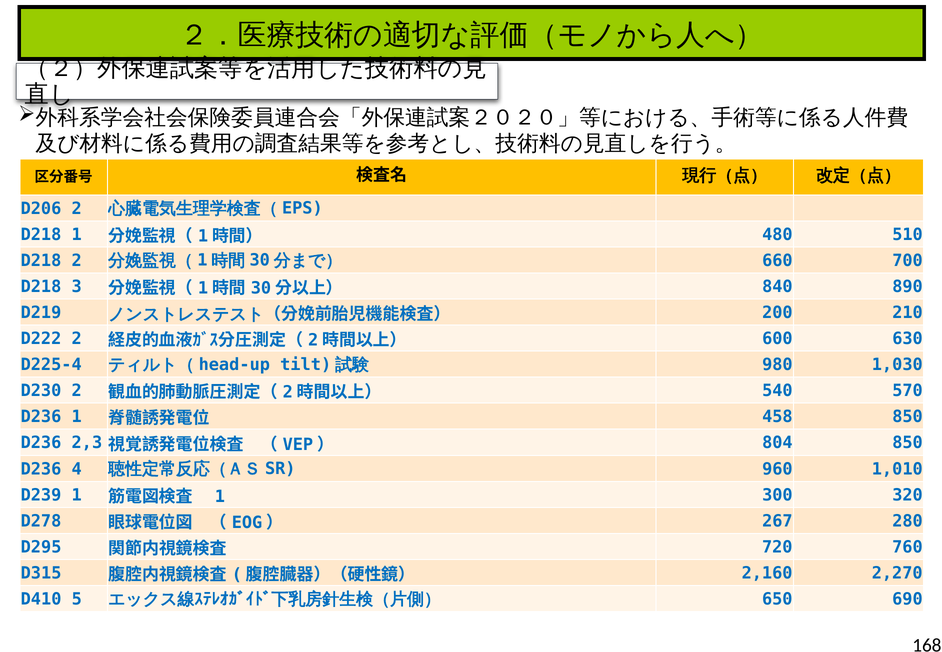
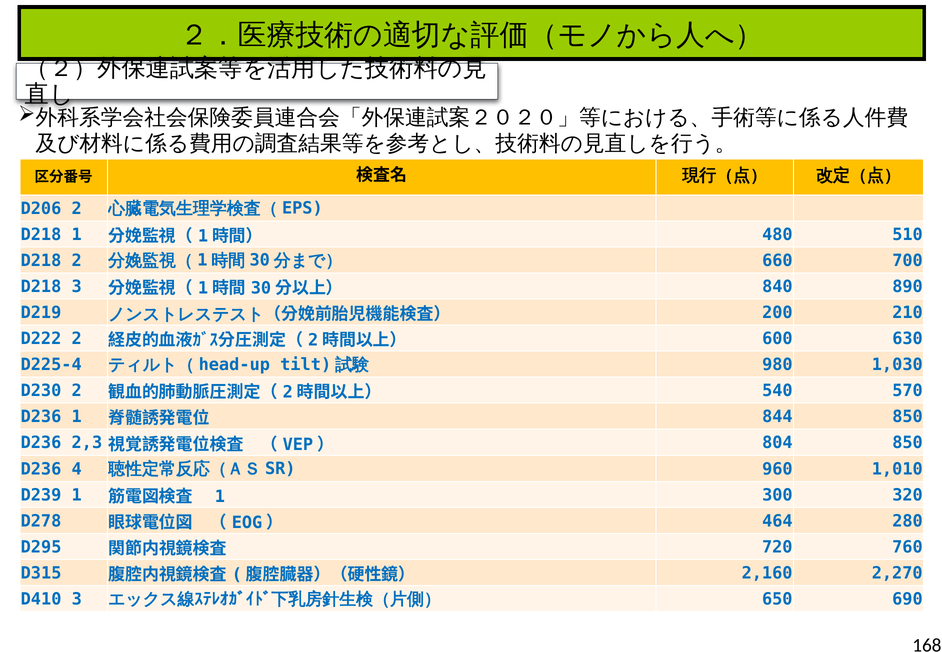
458: 458 -> 844
267: 267 -> 464
D410 5: 5 -> 3
